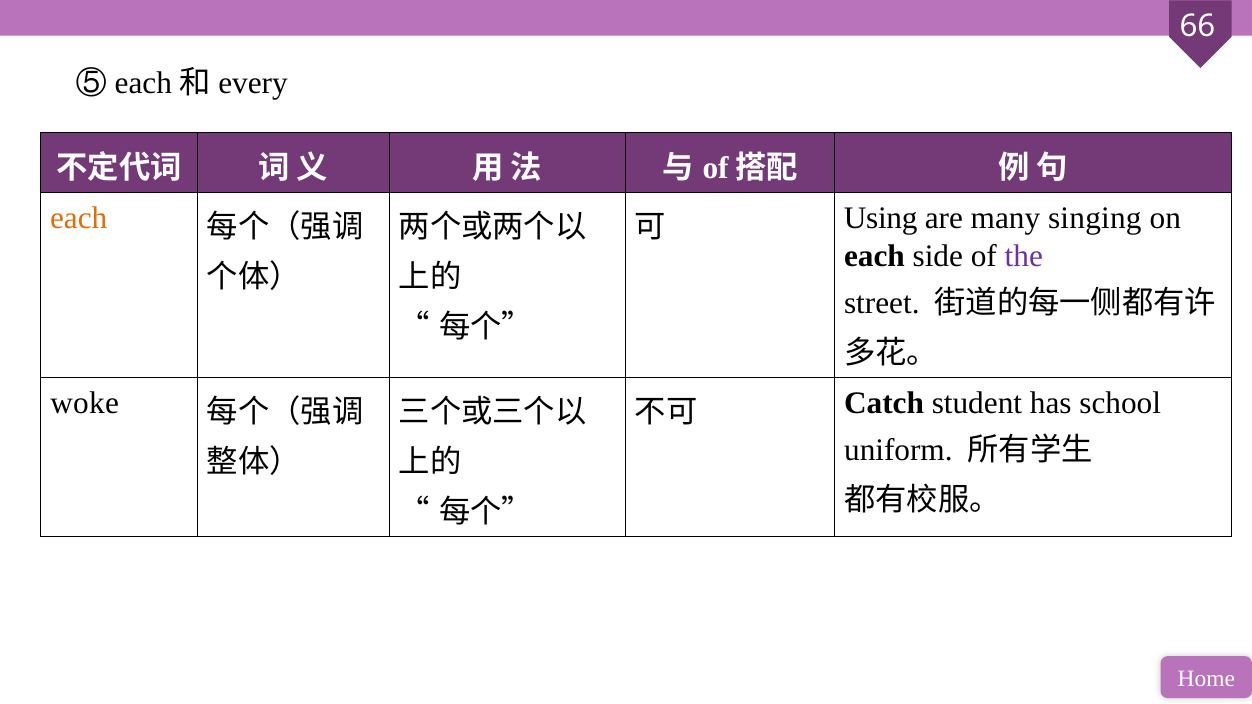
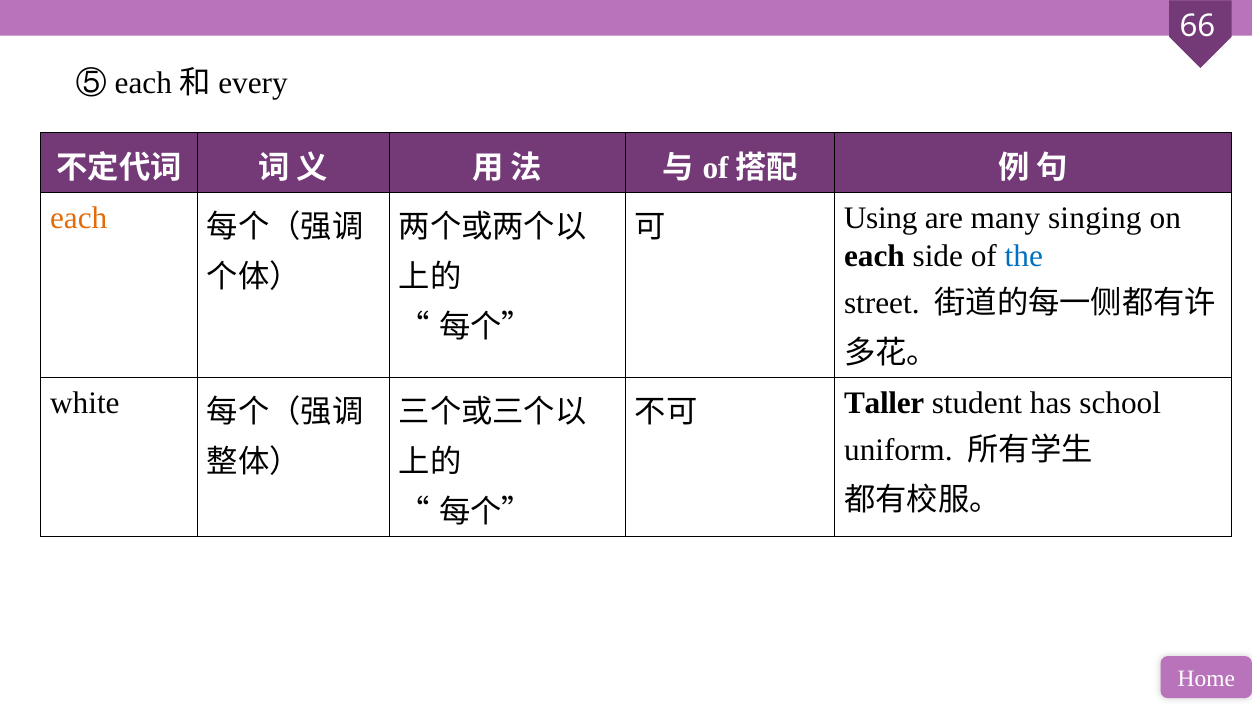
the colour: purple -> blue
woke: woke -> white
Catch: Catch -> Taller
